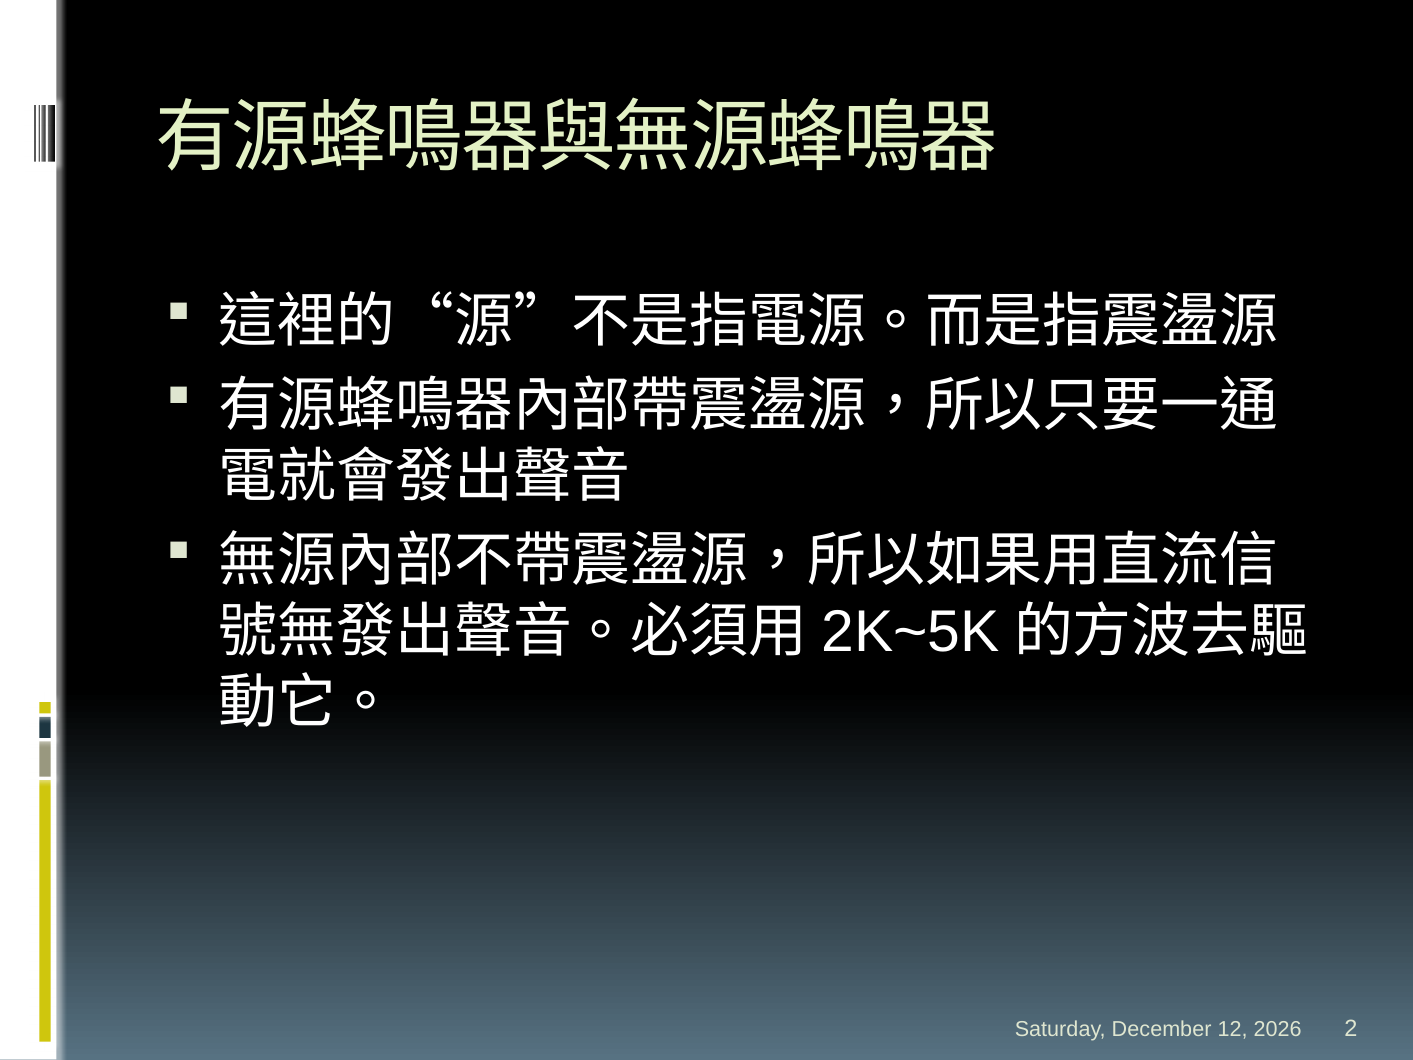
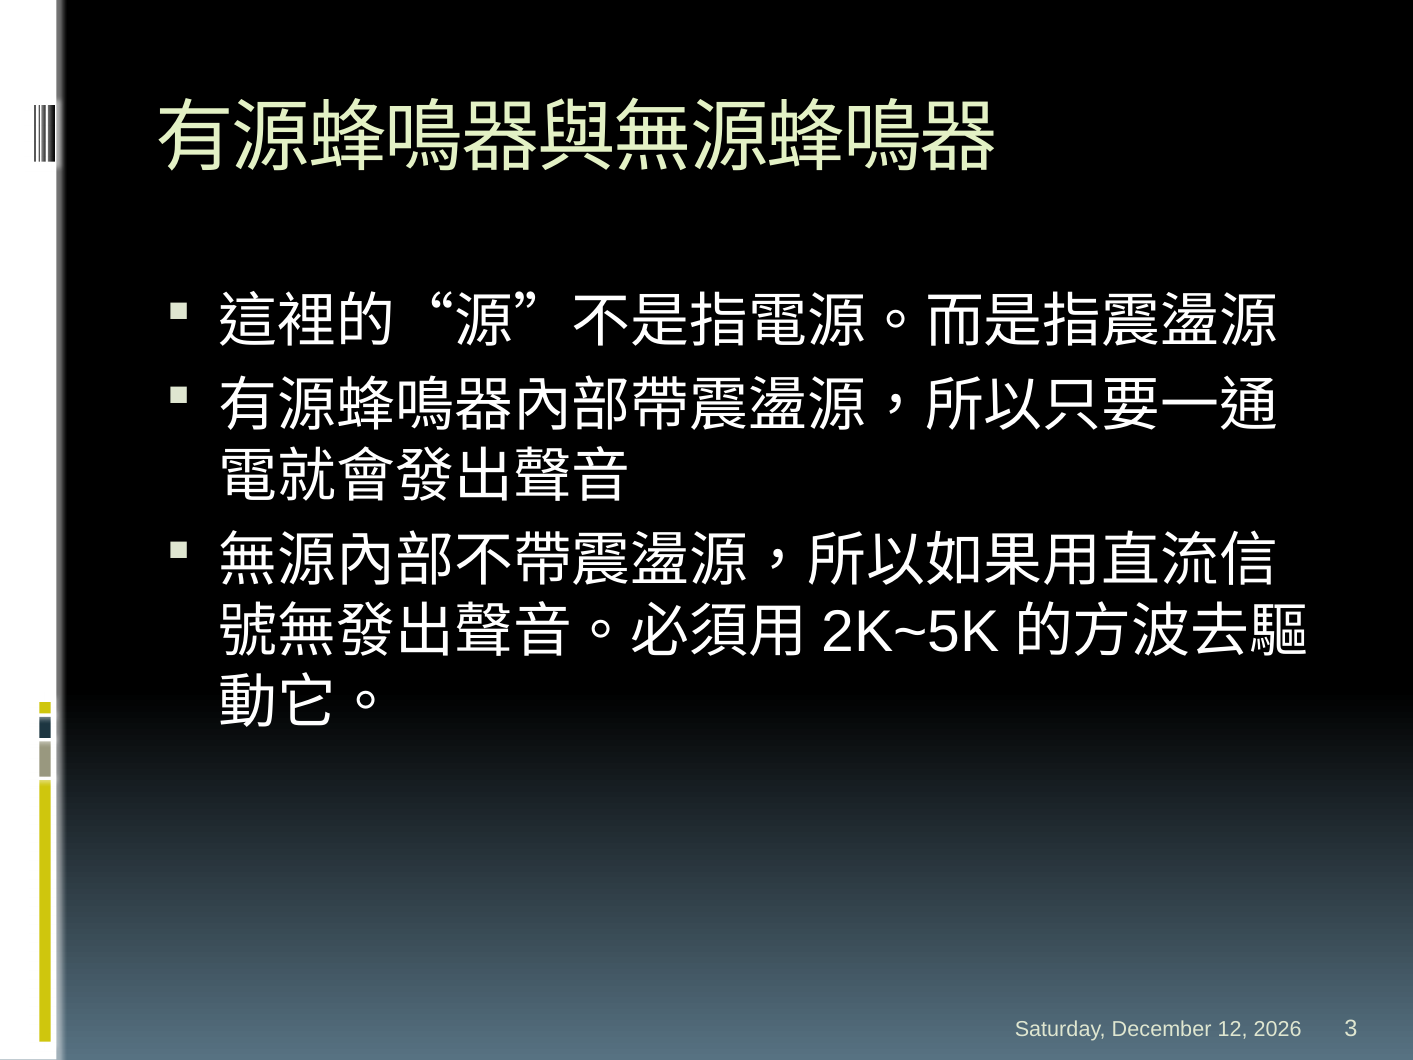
2: 2 -> 3
